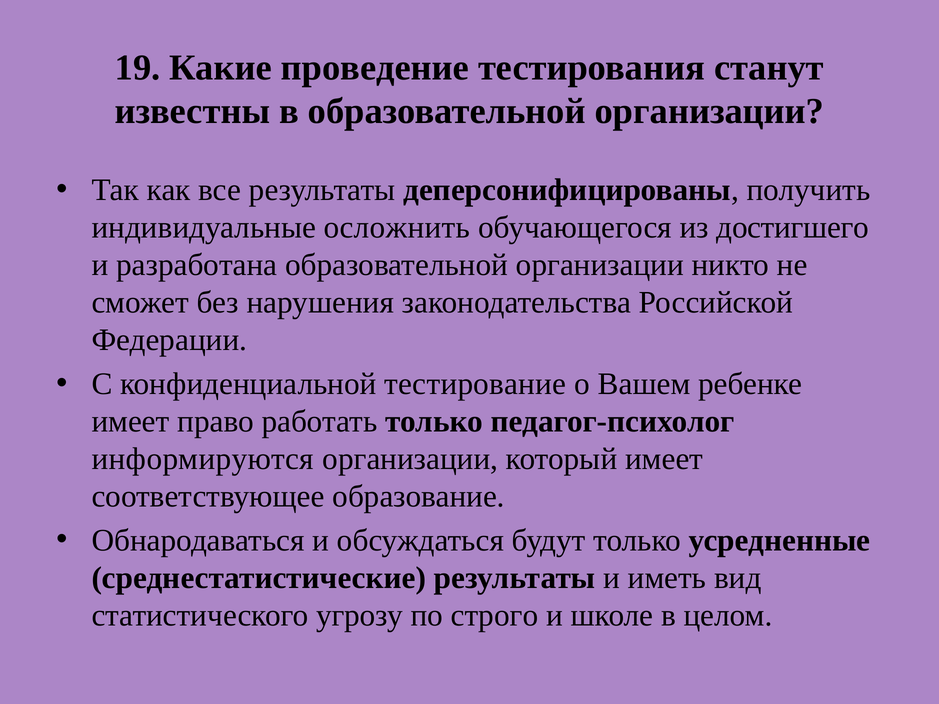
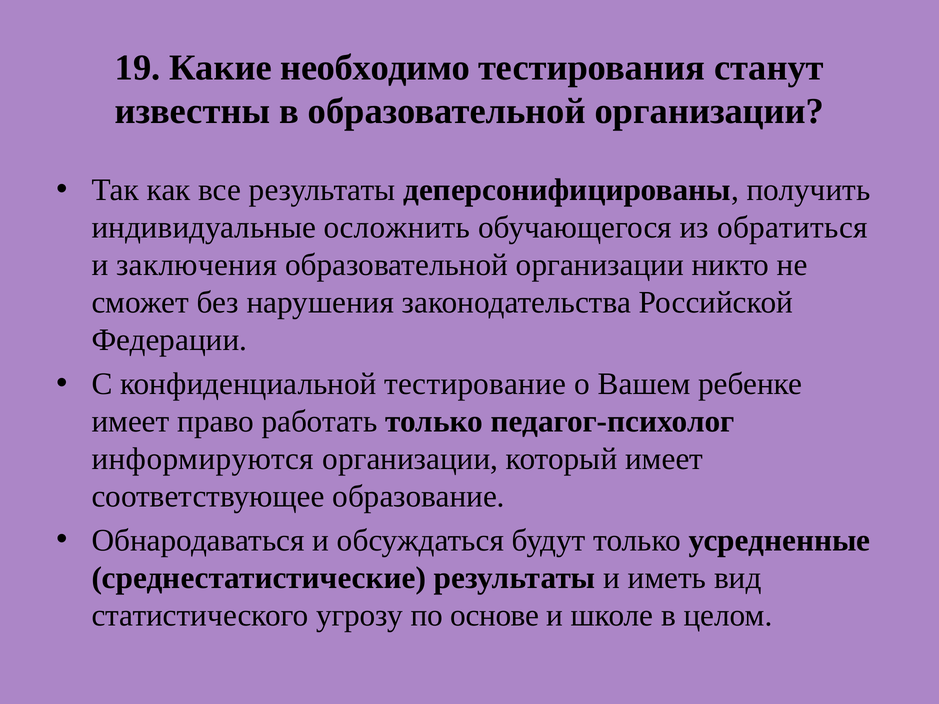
проведение: проведение -> необходимо
достигшего: достигшего -> обратиться
разработана: разработана -> заключения
строго: строго -> основе
